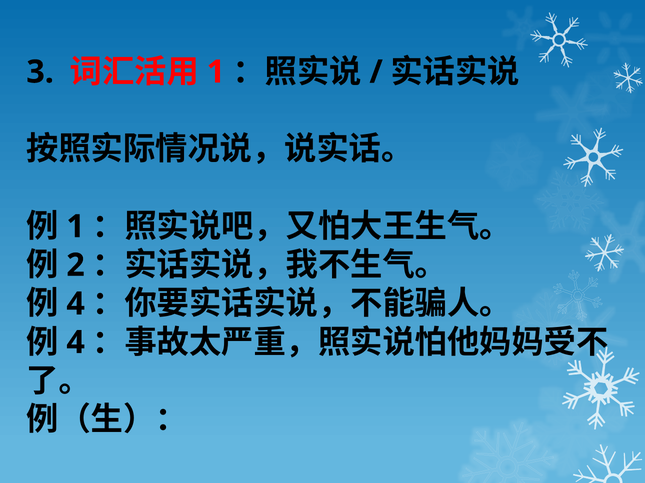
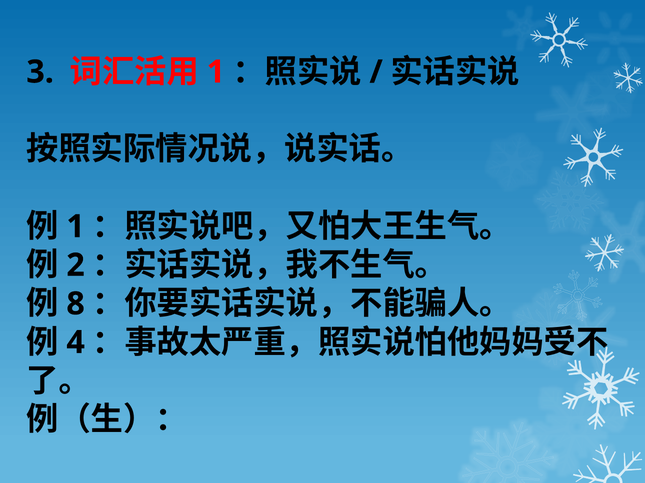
4 at (76, 304): 4 -> 8
